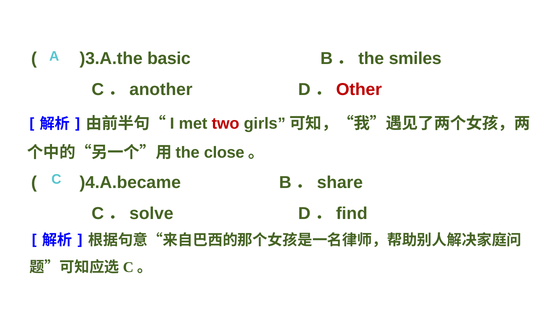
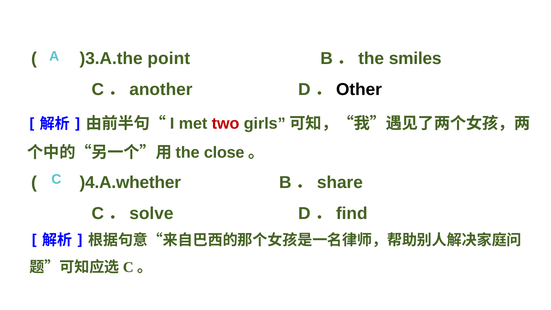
basic: basic -> point
Other colour: red -> black
)4.A.became: )4.A.became -> )4.A.whether
